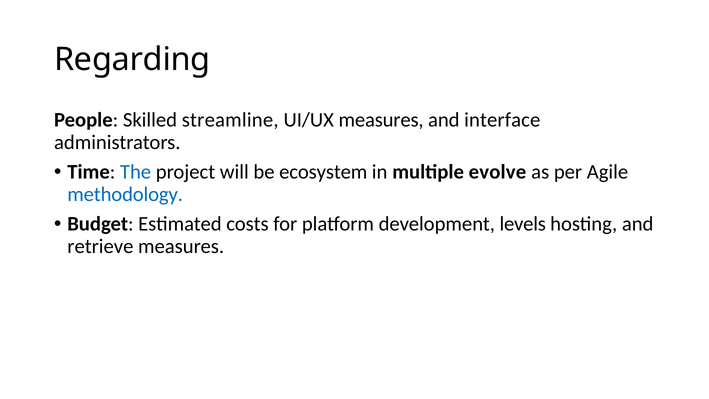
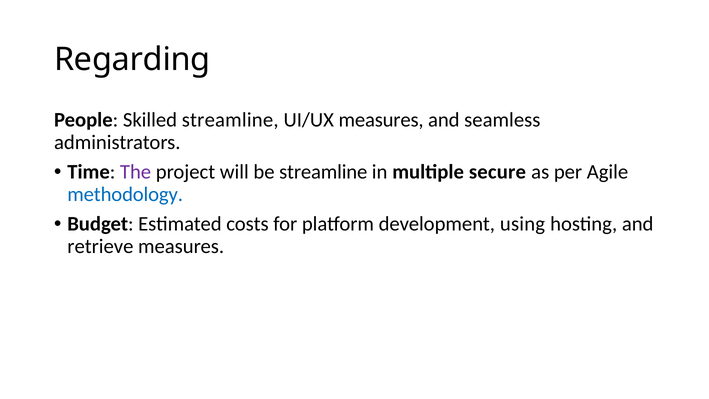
interface: interface -> seamless
The colour: blue -> purple
be ecosystem: ecosystem -> streamline
evolve: evolve -> secure
levels: levels -> using
